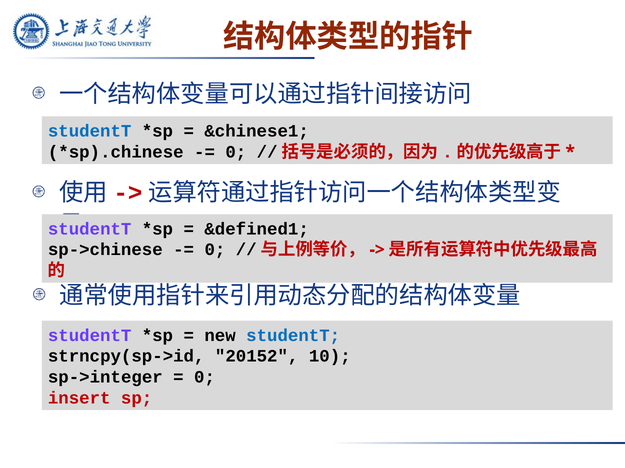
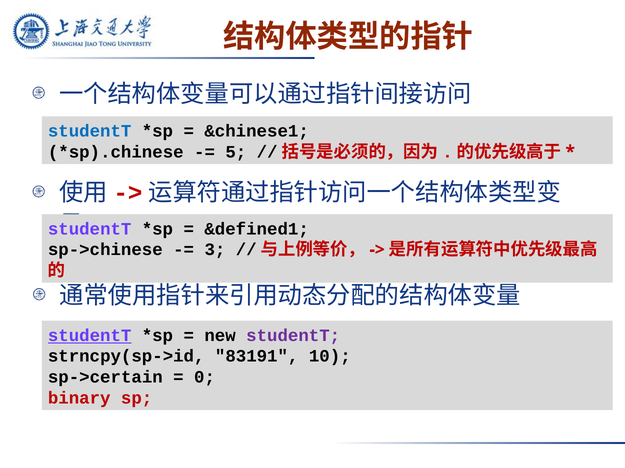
0 at (236, 152): 0 -> 5
0 at (215, 250): 0 -> 3
studentT at (90, 336) underline: none -> present
studentT at (293, 336) colour: blue -> purple
20152: 20152 -> 83191
sp->integer: sp->integer -> sp->certain
insert: insert -> binary
